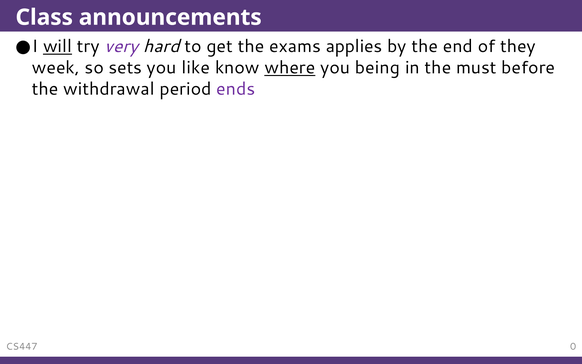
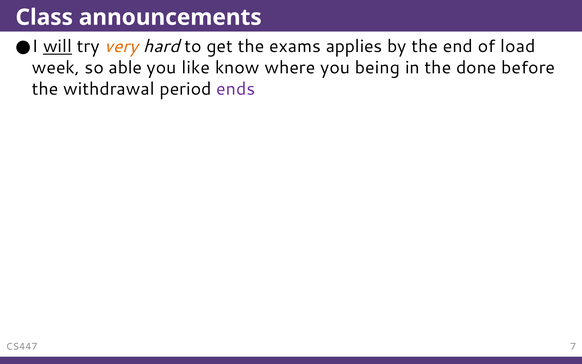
very colour: purple -> orange
they: they -> load
sets: sets -> able
where underline: present -> none
must: must -> done
0: 0 -> 7
